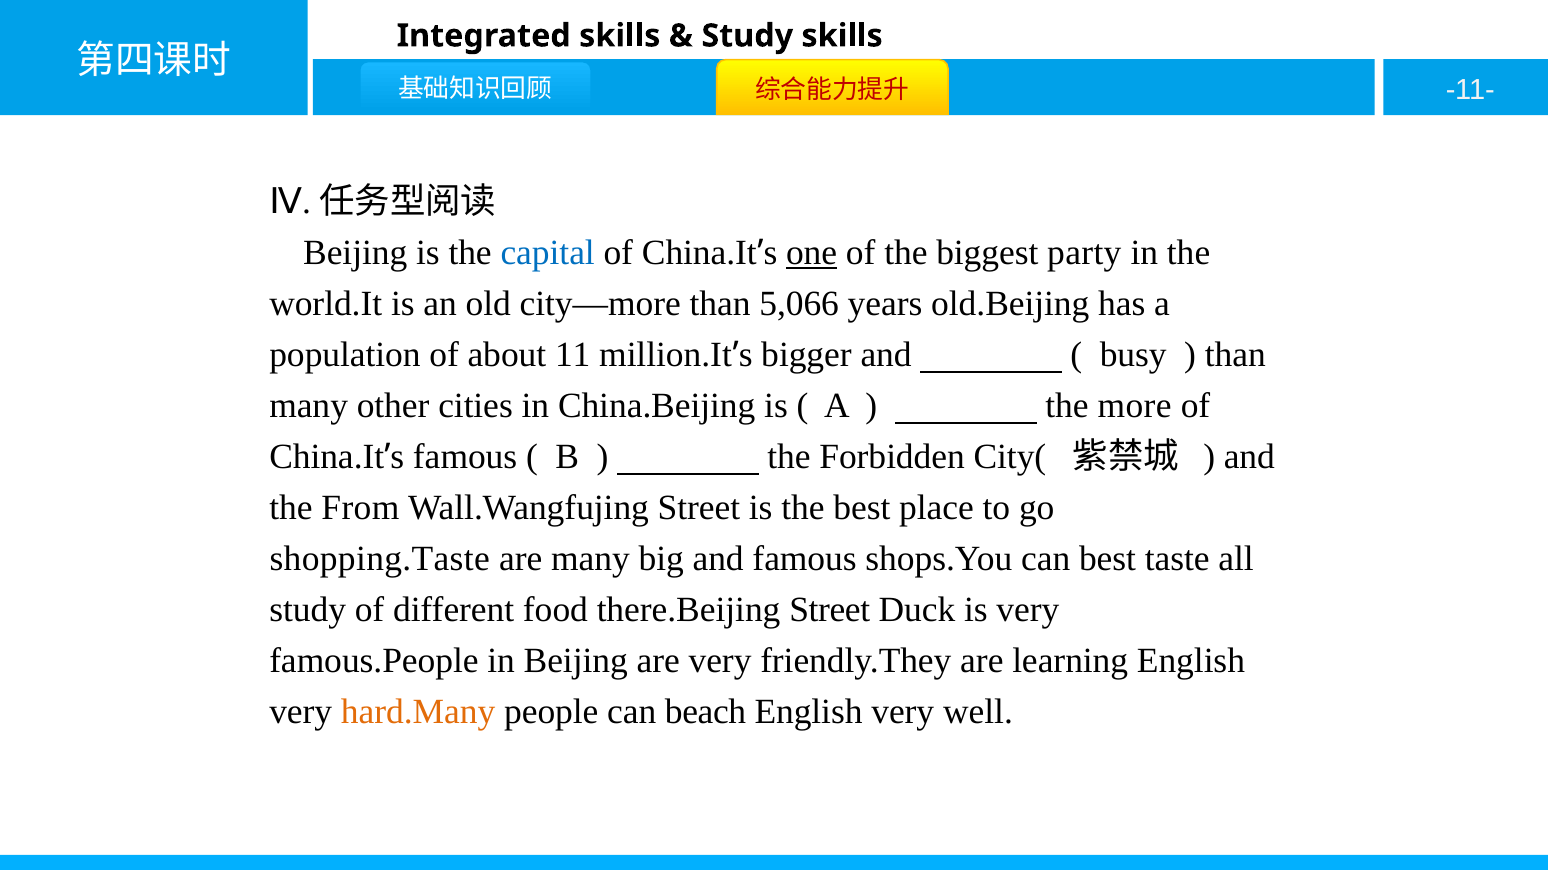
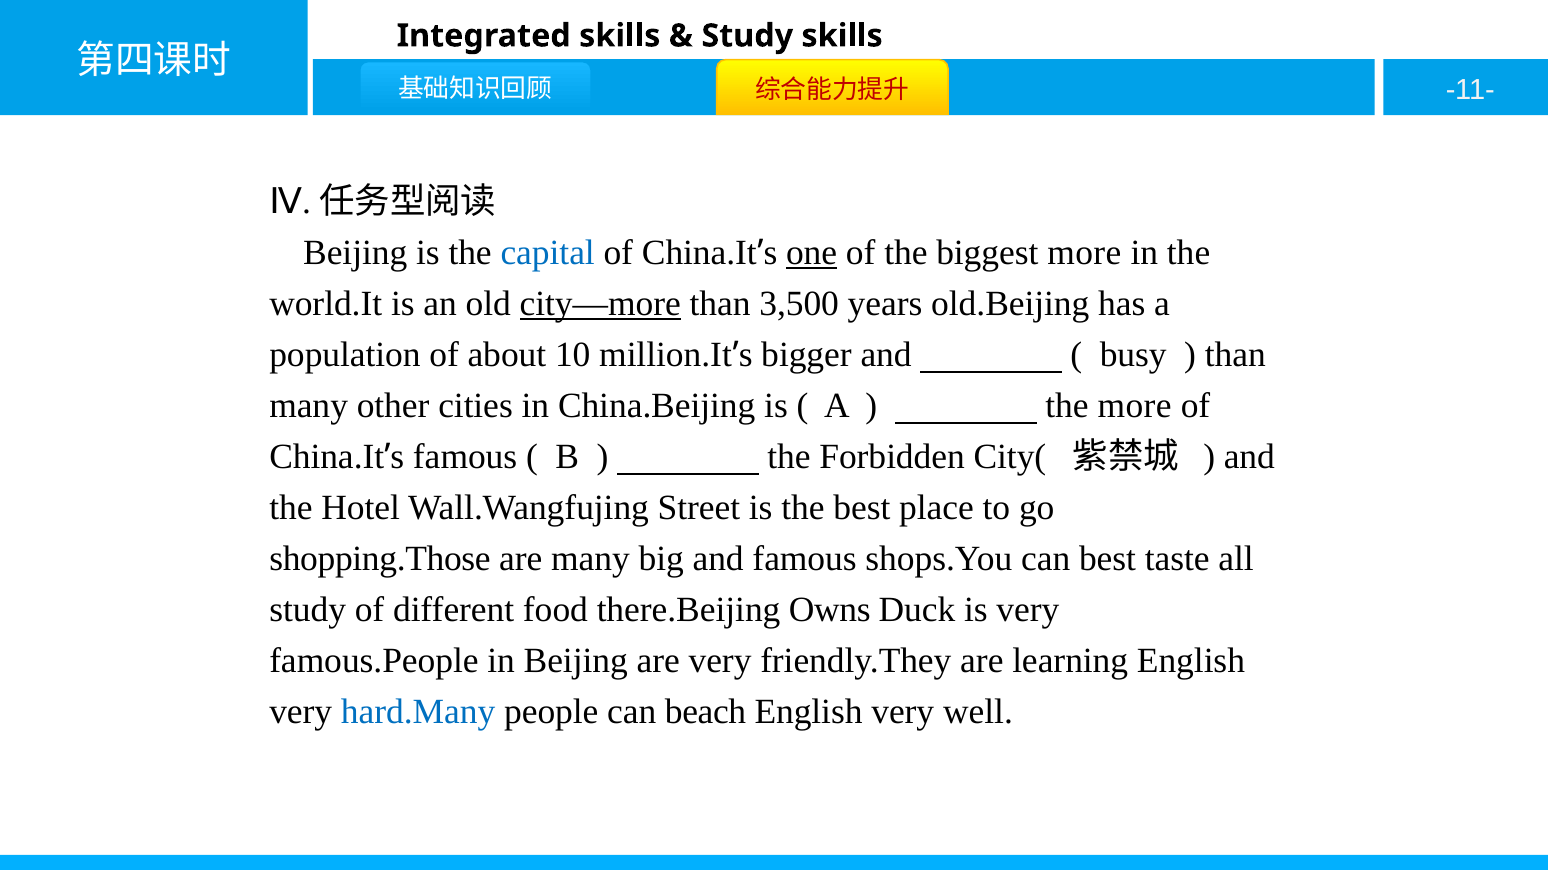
biggest party: party -> more
city—more underline: none -> present
5,066: 5,066 -> 3,500
11: 11 -> 10
From: From -> Hotel
shopping.Taste: shopping.Taste -> shopping.Those
there.Beijing Street: Street -> Owns
hard.Many colour: orange -> blue
